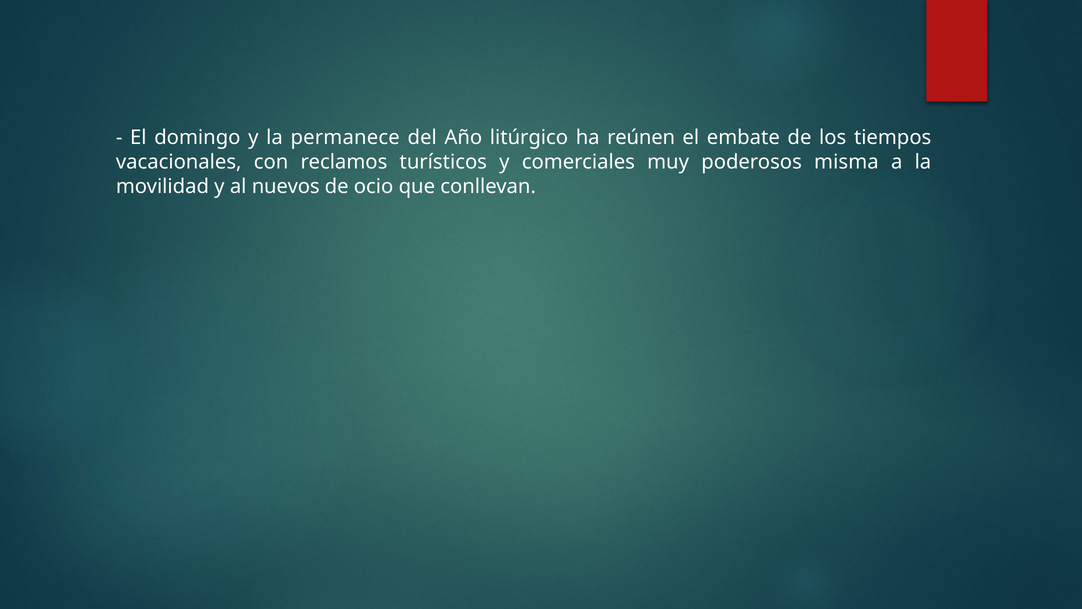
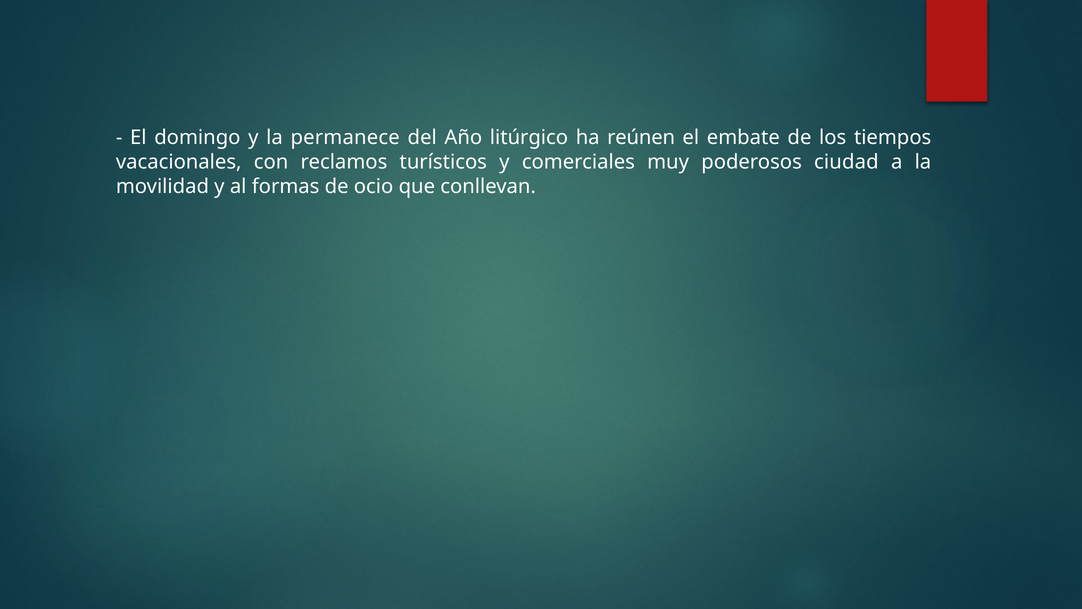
misma: misma -> ciudad
nuevos: nuevos -> formas
